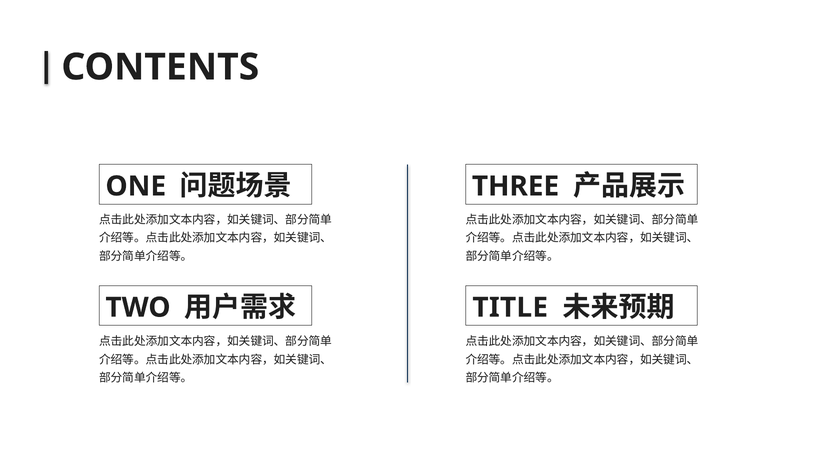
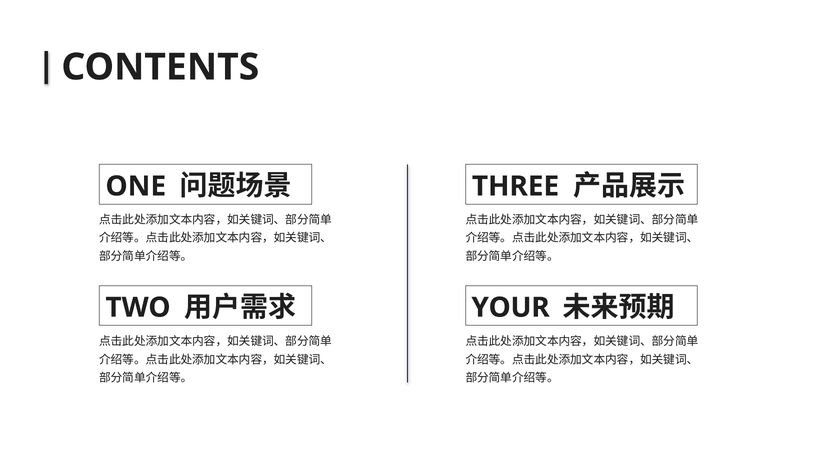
TITLE: TITLE -> YOUR
